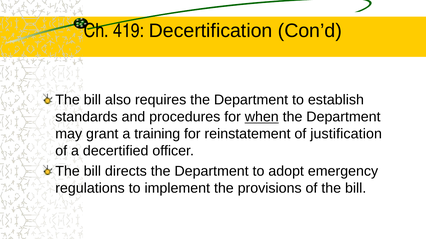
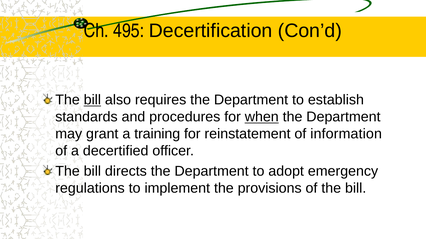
419: 419 -> 495
bill at (92, 100) underline: none -> present
justification: justification -> information
